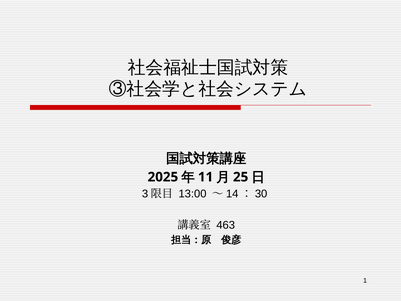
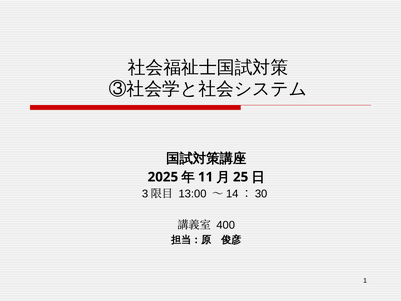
463: 463 -> 400
